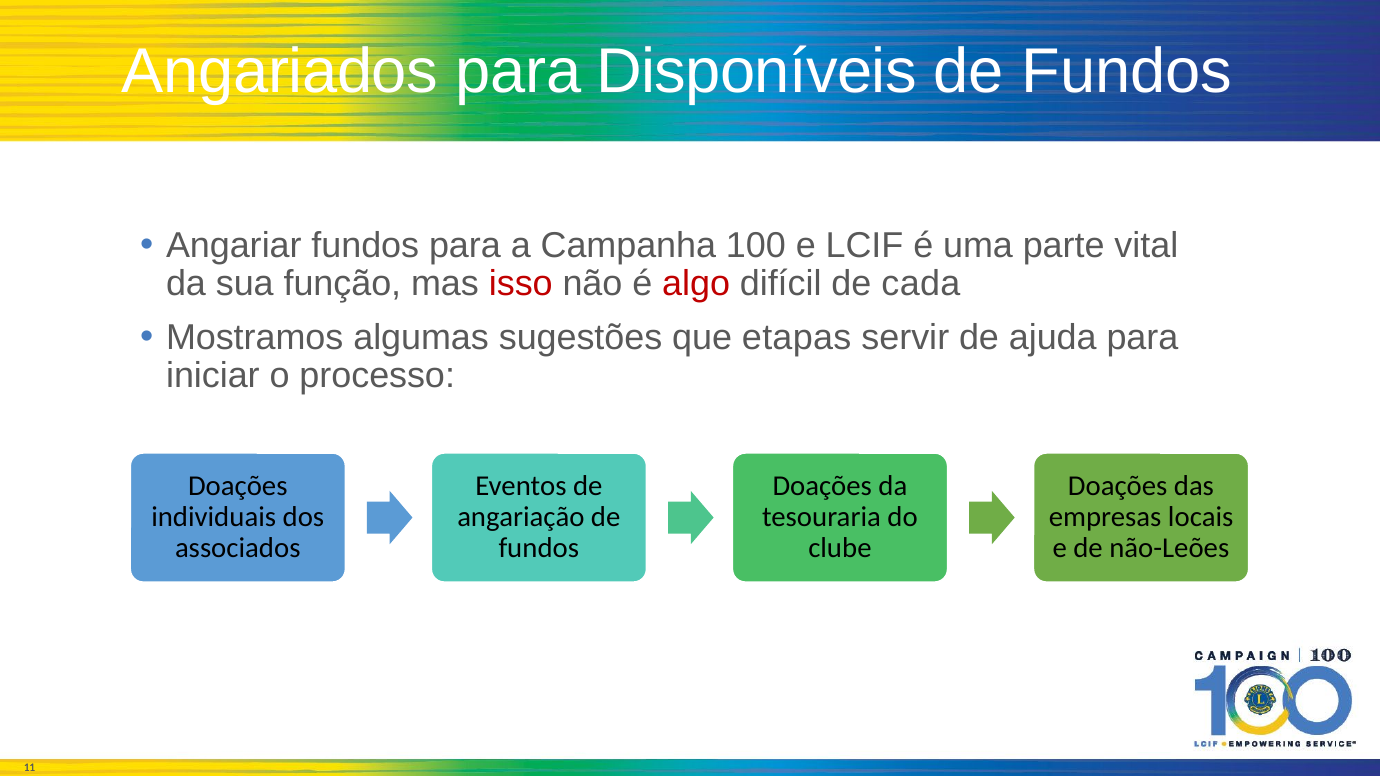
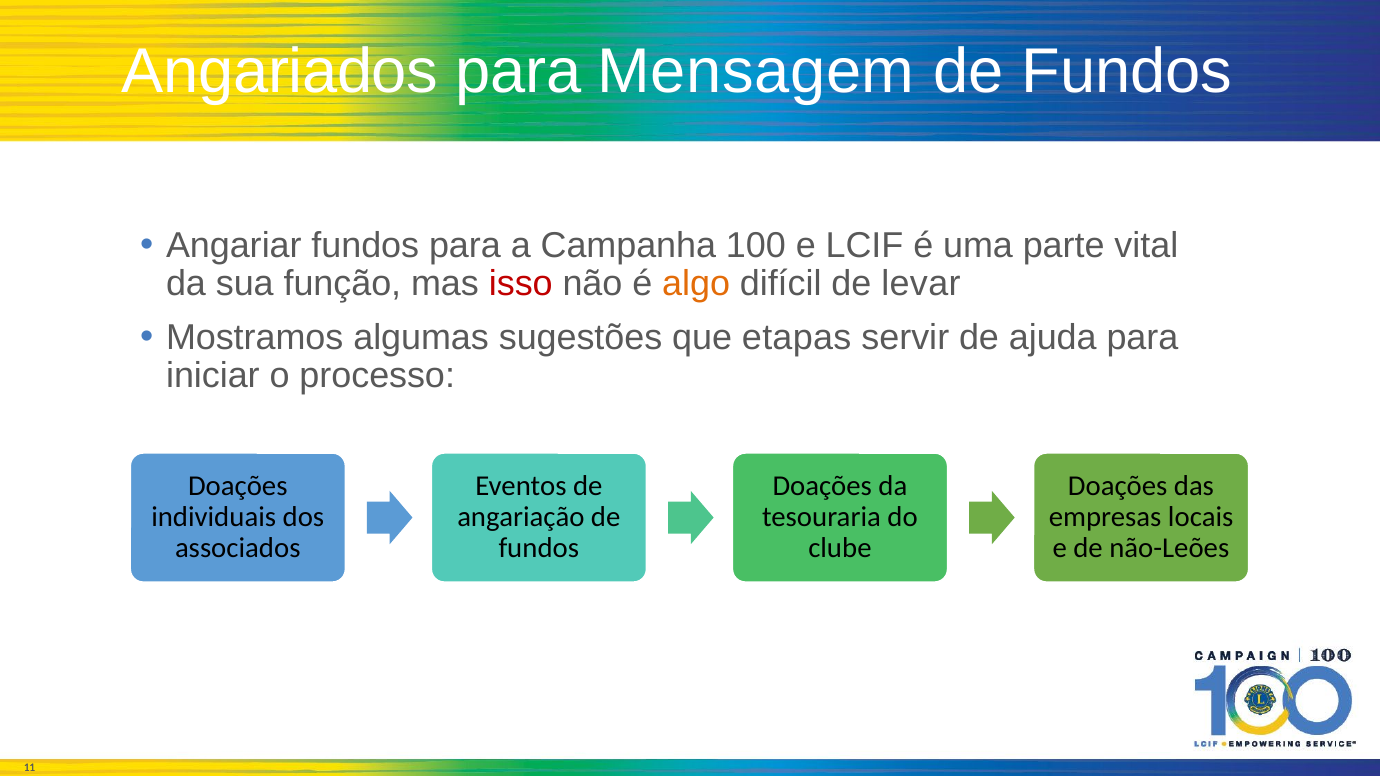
Disponíveis: Disponíveis -> Mensagem
algo colour: red -> orange
cada: cada -> levar
